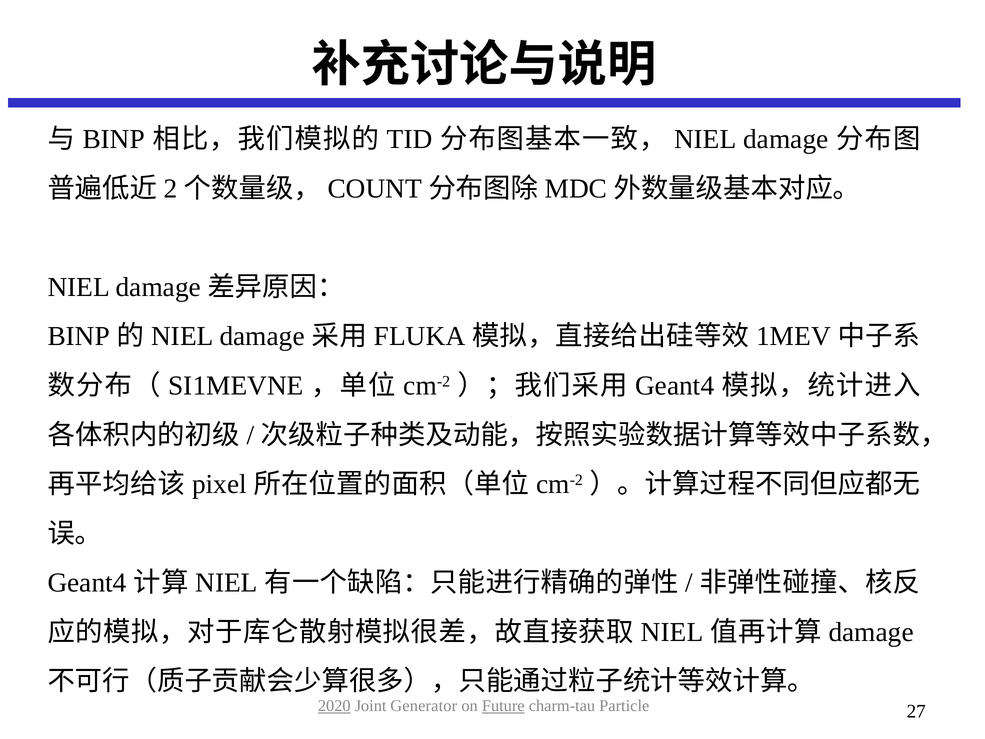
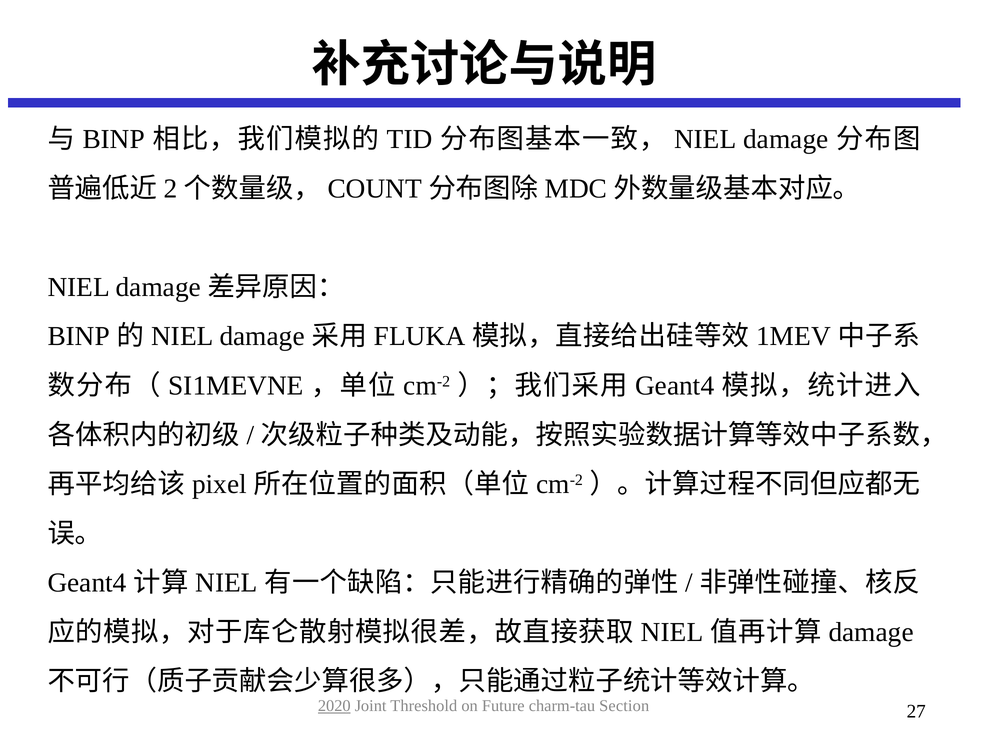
Generator: Generator -> Threshold
Future underline: present -> none
Particle: Particle -> Section
